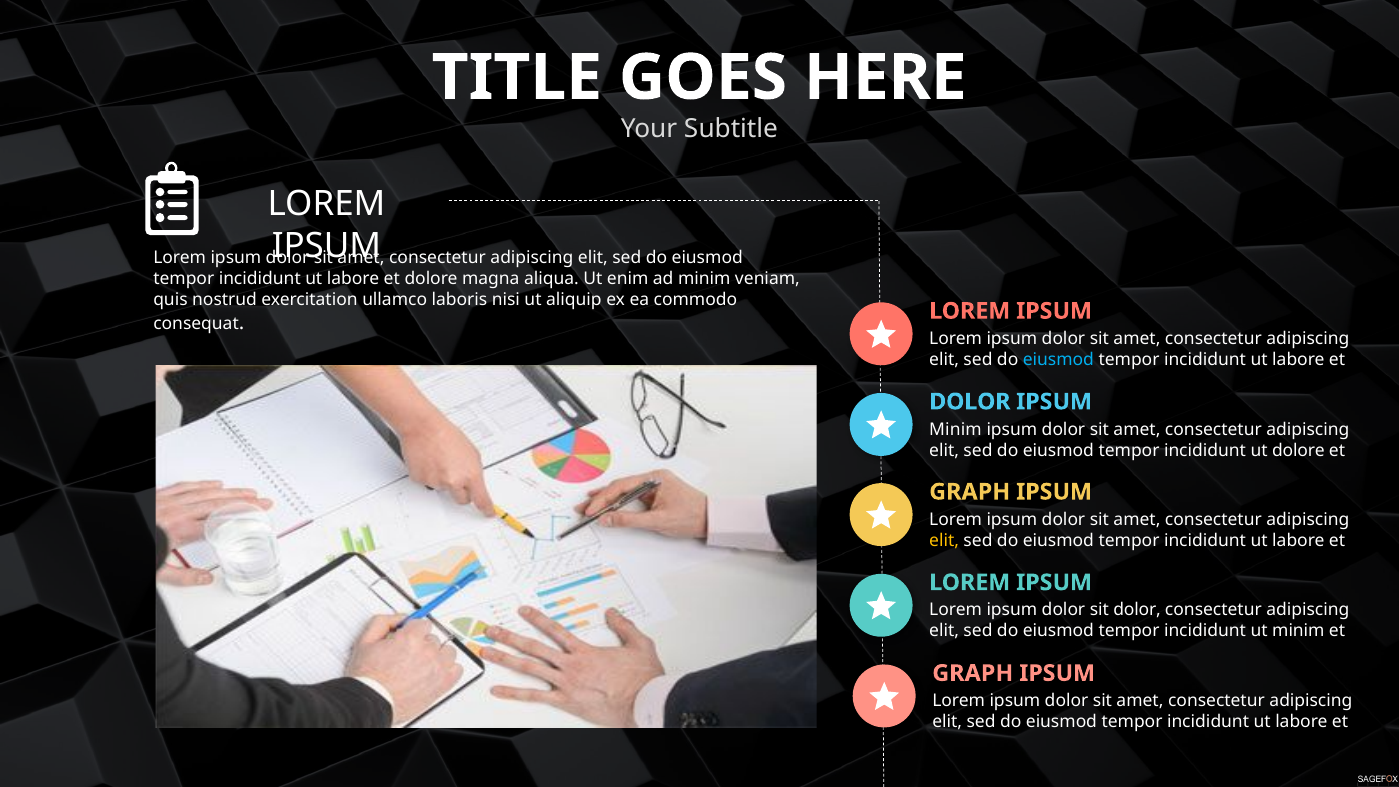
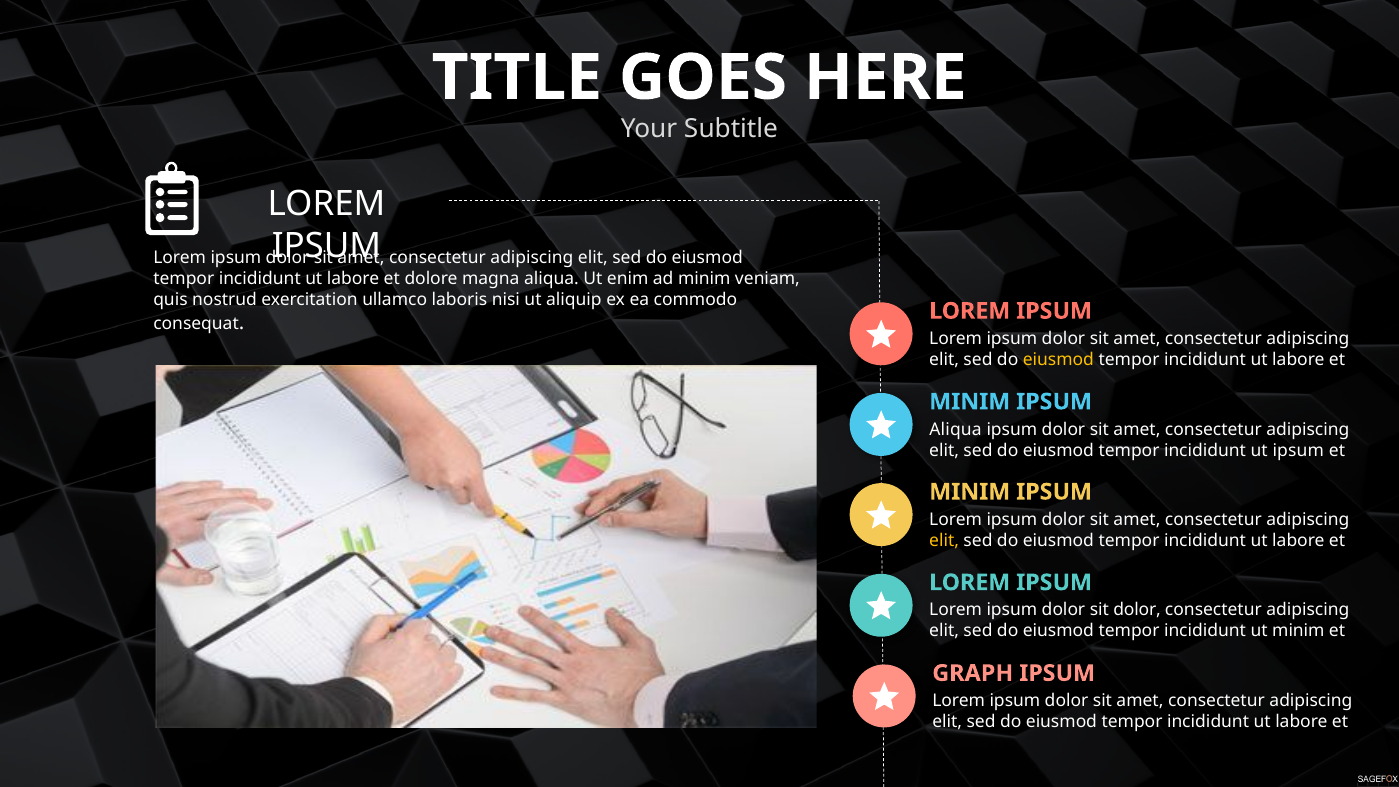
eiusmod at (1058, 360) colour: light blue -> yellow
DOLOR at (970, 402): DOLOR -> MINIM
Minim at (956, 429): Minim -> Aliqua
ut dolore: dolore -> ipsum
GRAPH at (970, 492): GRAPH -> MINIM
